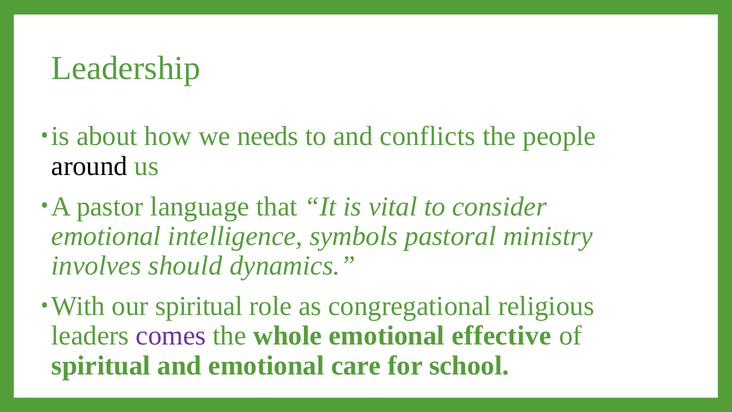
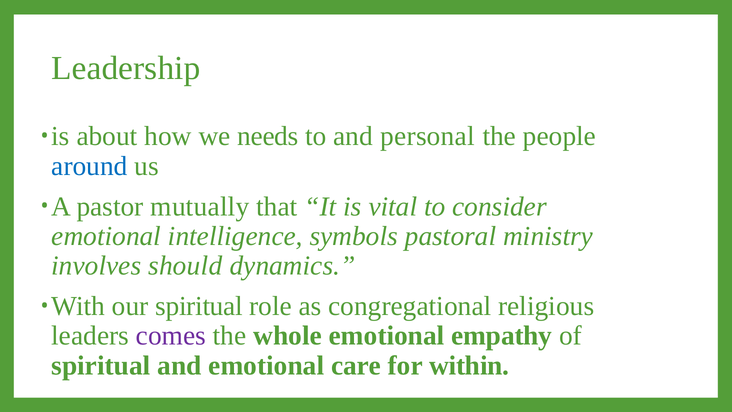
conflicts: conflicts -> personal
around colour: black -> blue
language: language -> mutually
effective: effective -> empathy
school: school -> within
